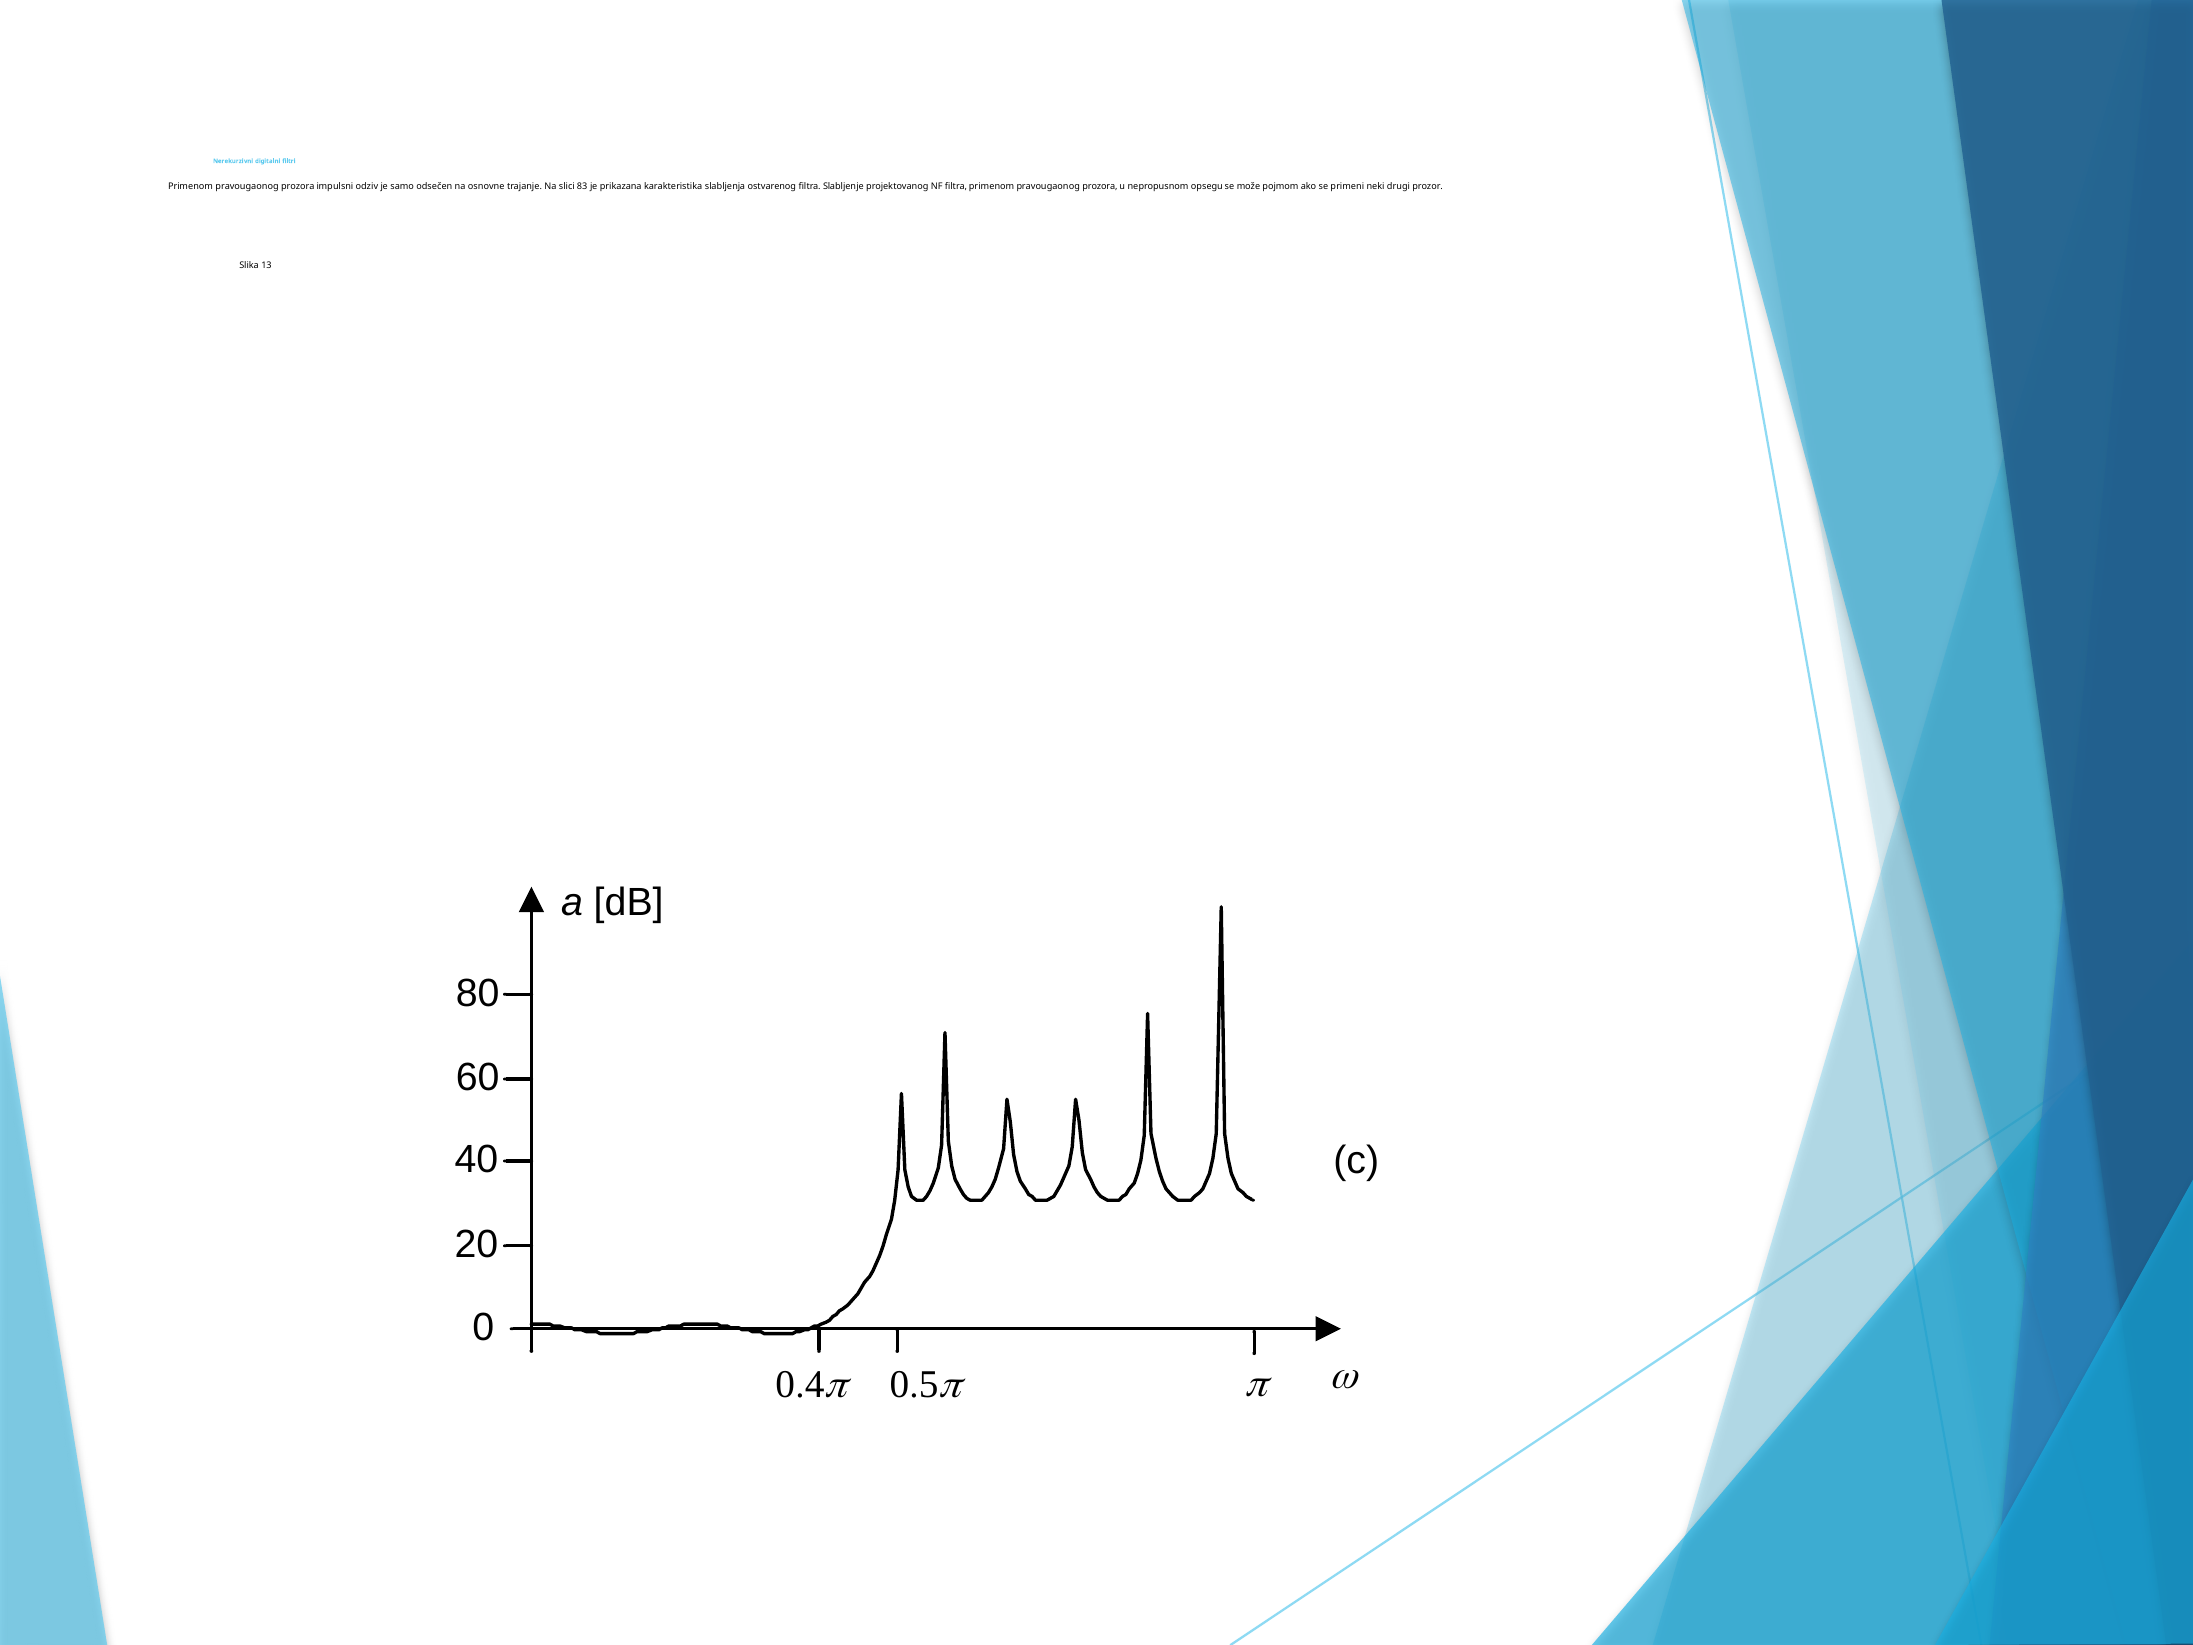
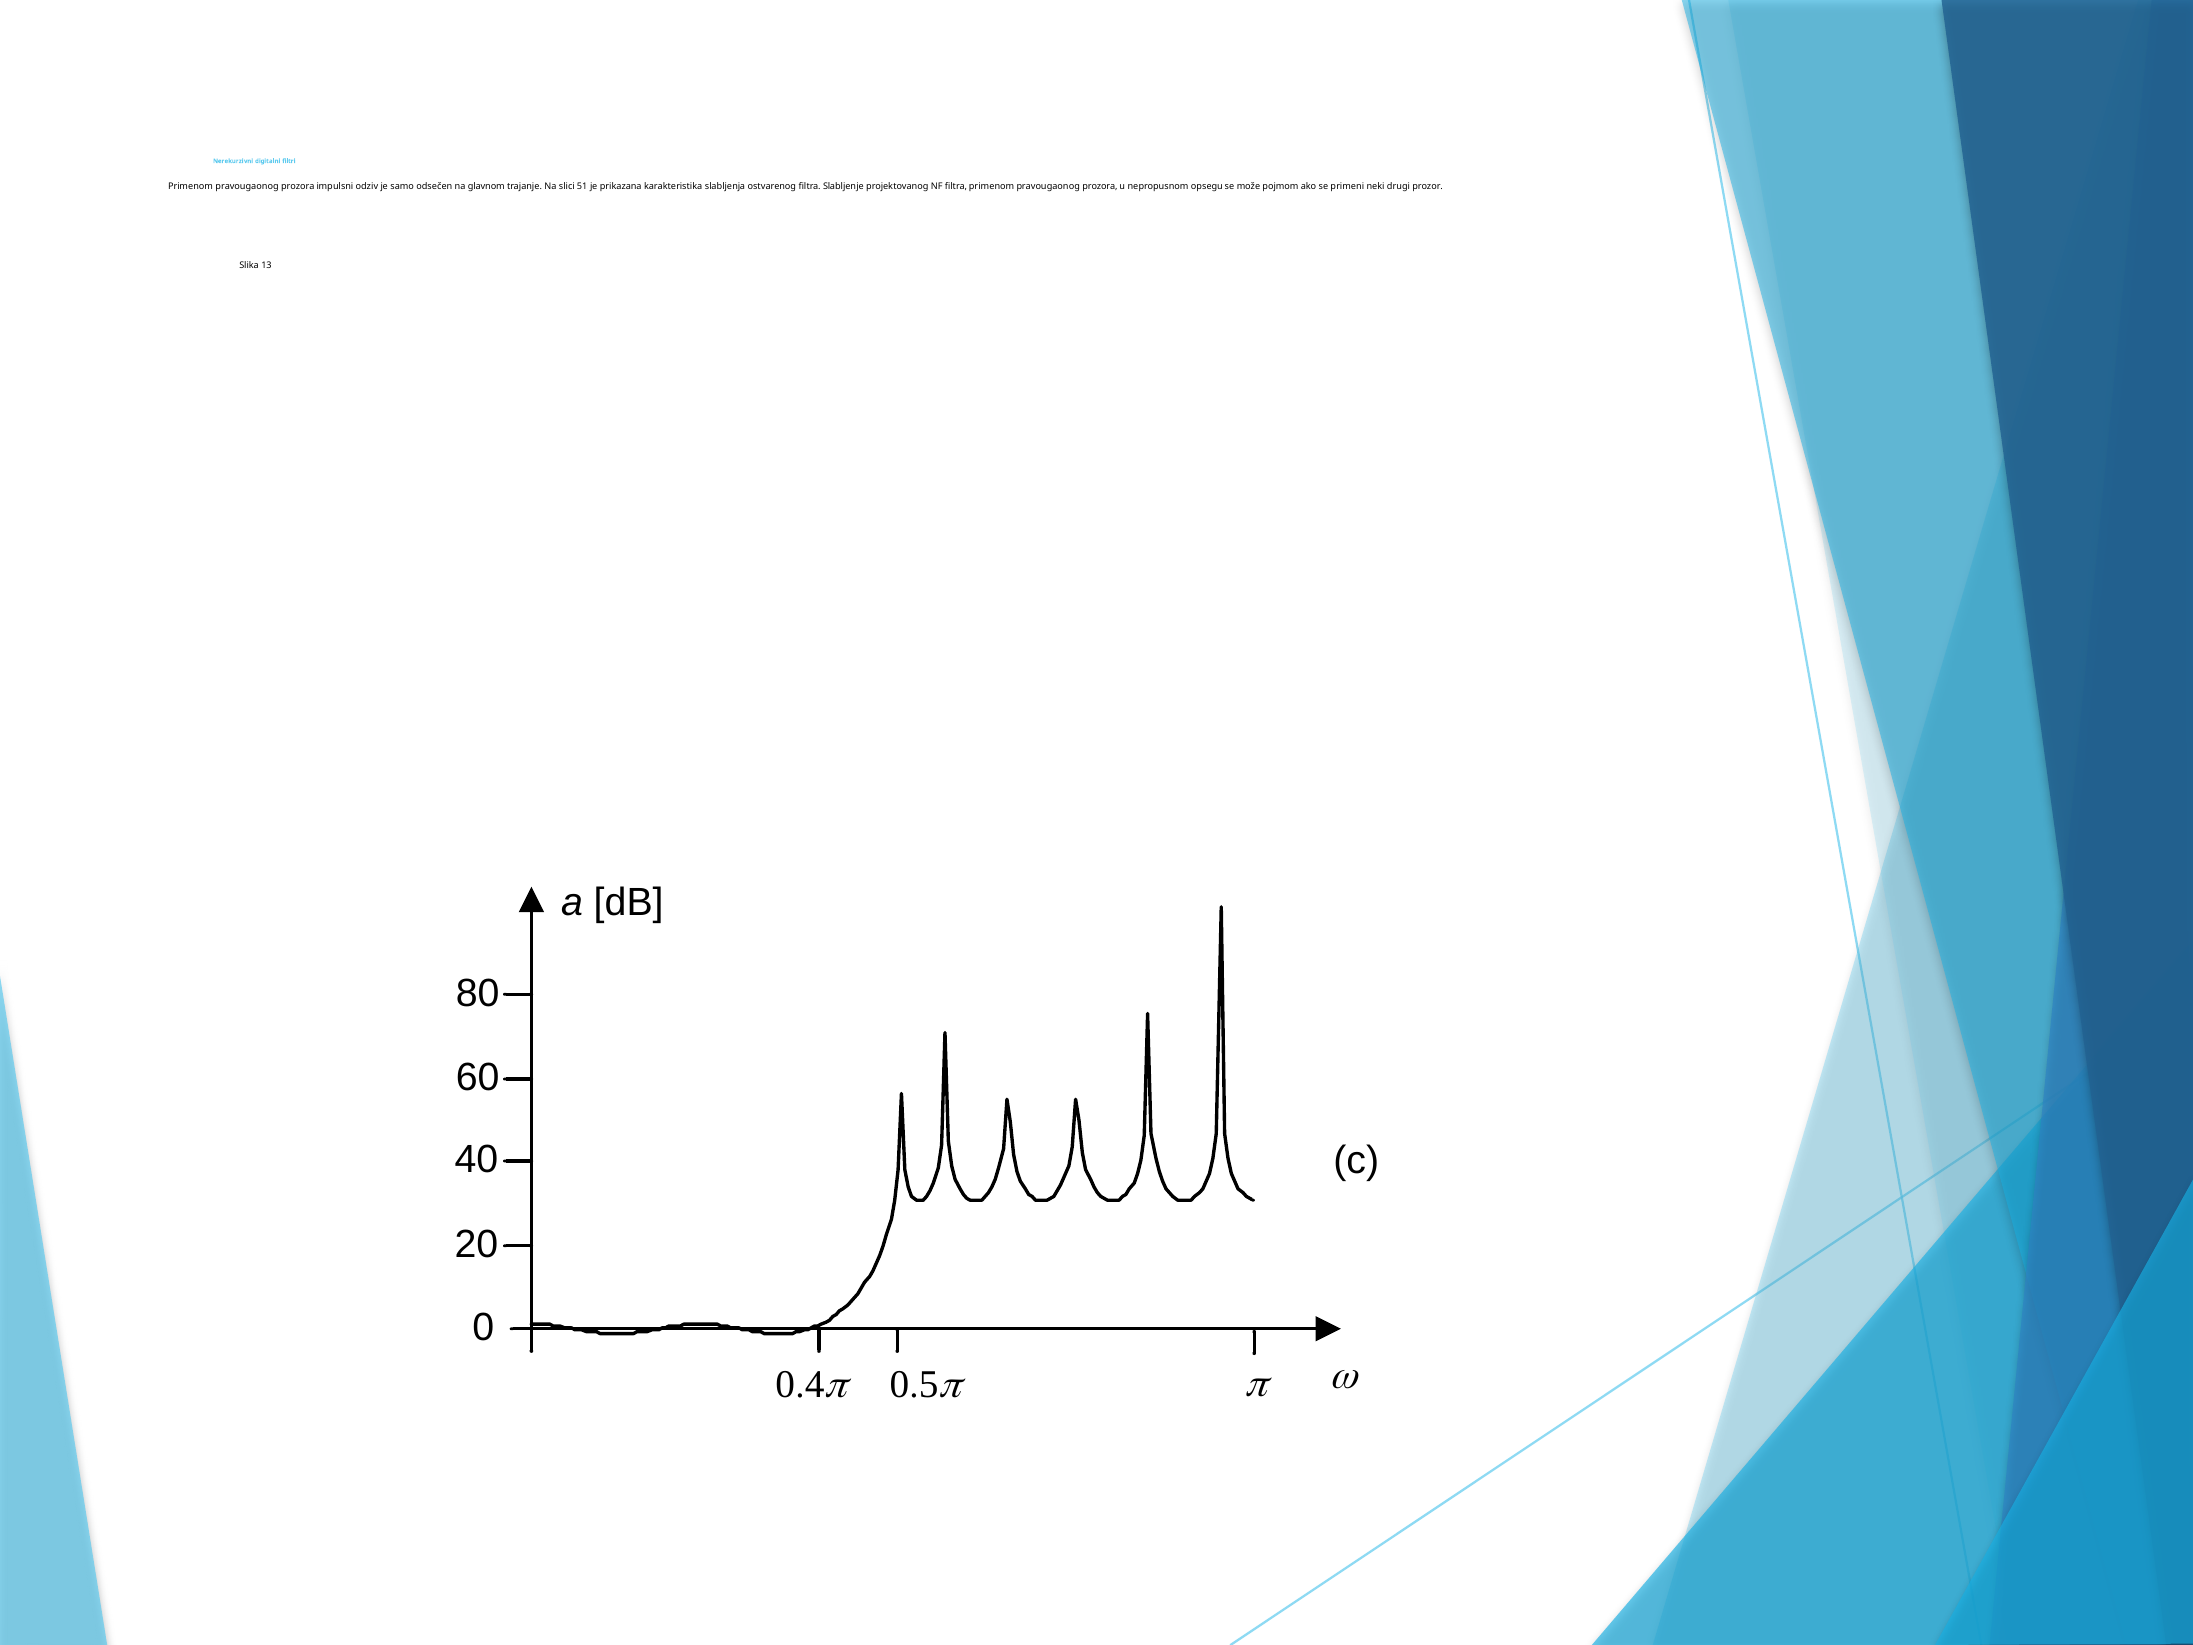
osnovne: osnovne -> glavnom
83: 83 -> 51
